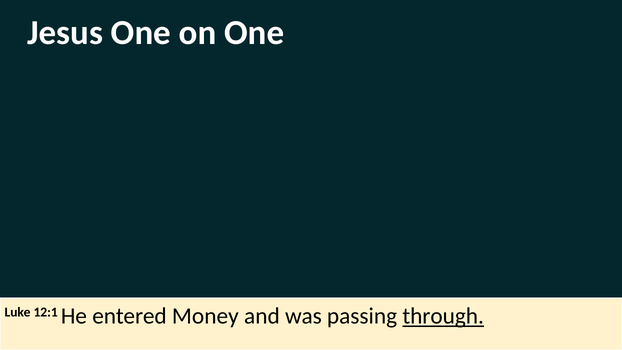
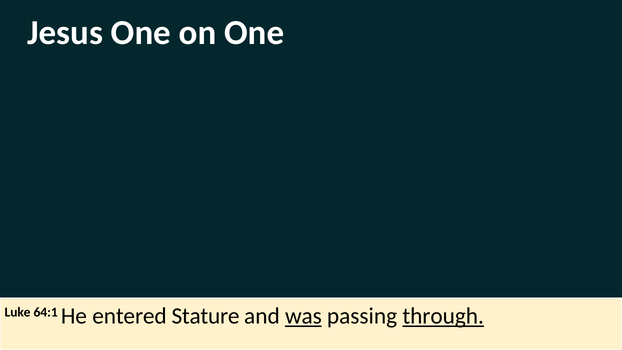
12:1: 12:1 -> 64:1
Money: Money -> Stature
was underline: none -> present
